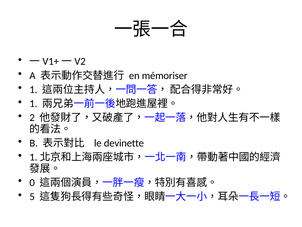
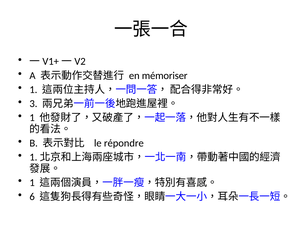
1 at (33, 103): 1 -> 3
2 at (32, 118): 2 -> 1
devinette: devinette -> répondre
0 at (32, 182): 0 -> 1
5: 5 -> 6
